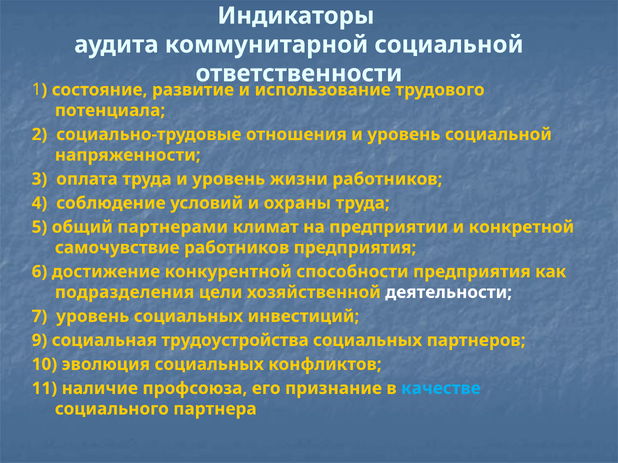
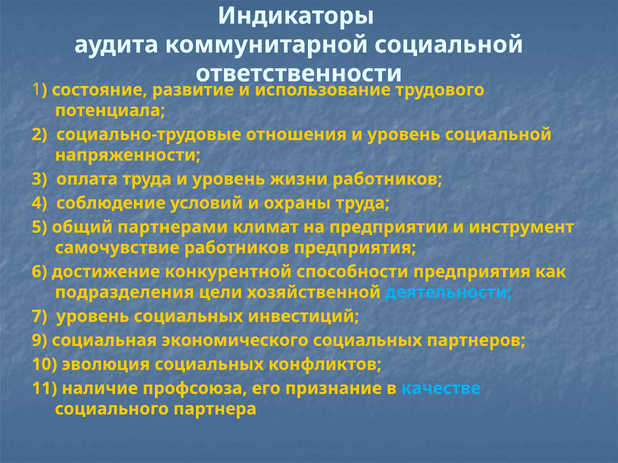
конкретной: конкретной -> инструмент
деятельности colour: white -> light blue
трудоустройства: трудоустройства -> экономического
